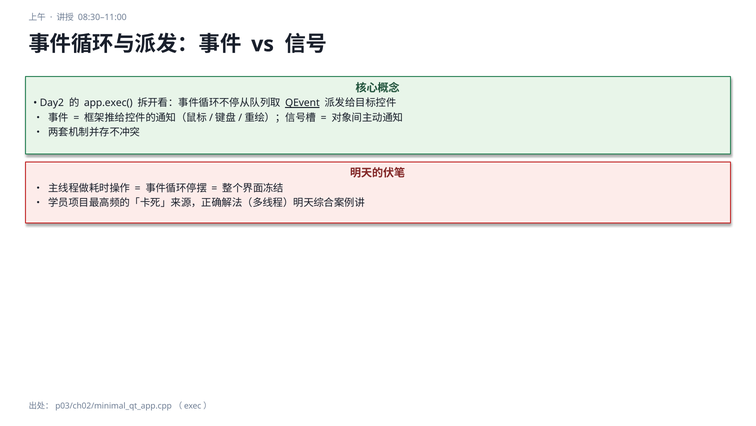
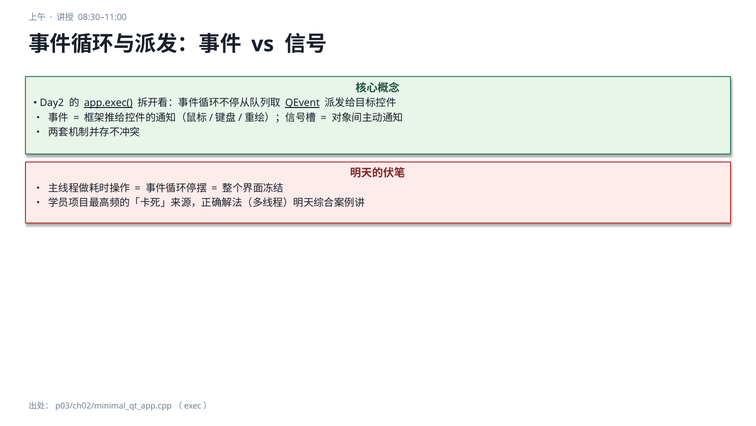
app.exec( underline: none -> present
